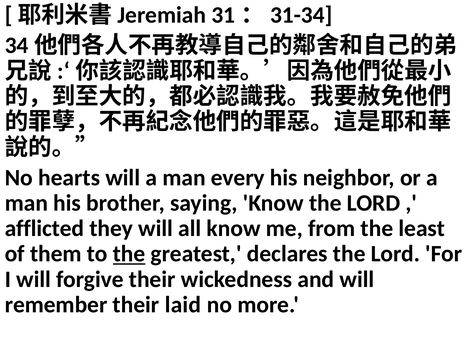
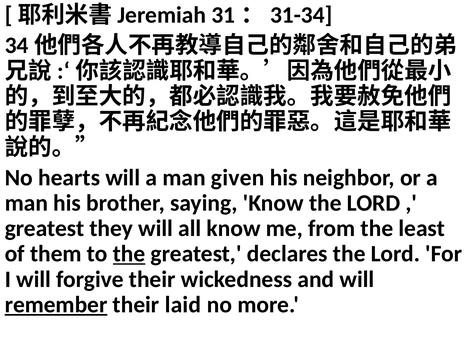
every: every -> given
afflicted at (44, 228): afflicted -> greatest
remember underline: none -> present
